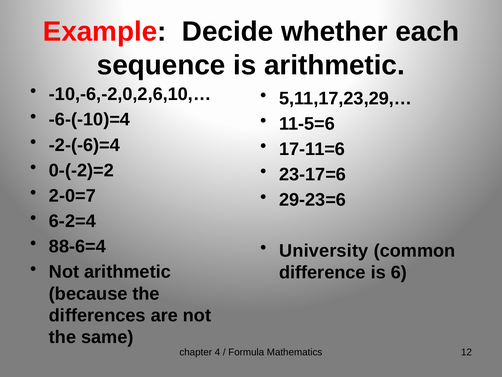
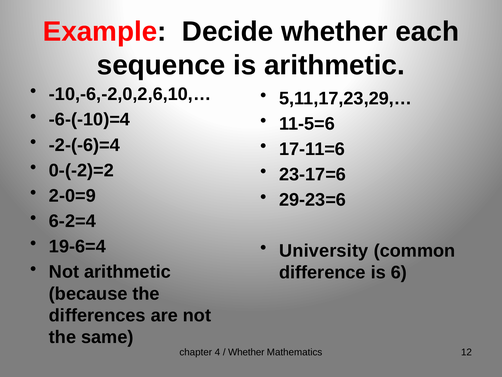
2-0=7: 2-0=7 -> 2-0=9
88-6=4: 88-6=4 -> 19-6=4
Formula at (246, 352): Formula -> Whether
